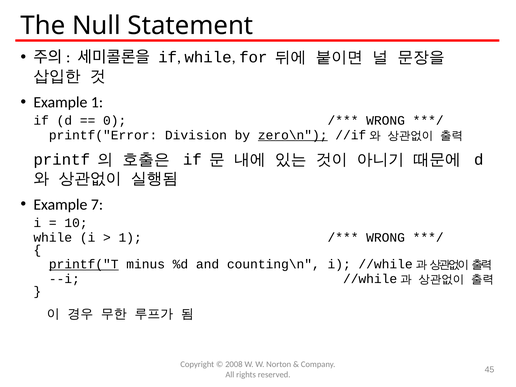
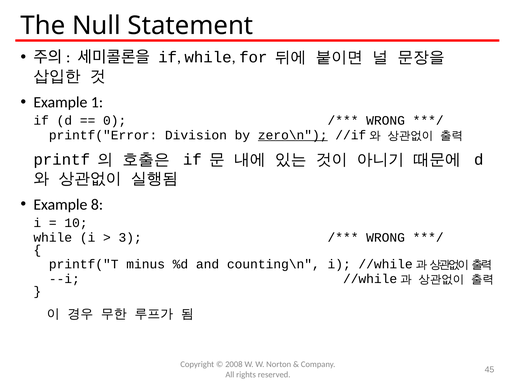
7: 7 -> 8
1 at (130, 237): 1 -> 3
printf("T underline: present -> none
